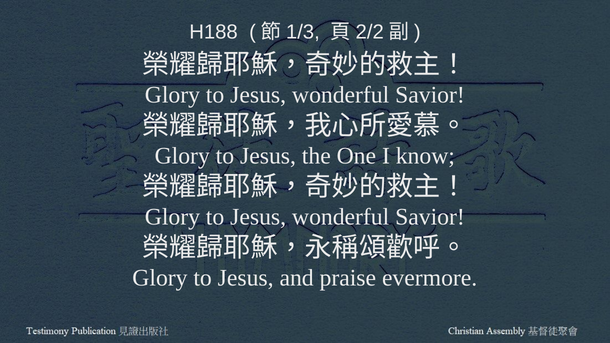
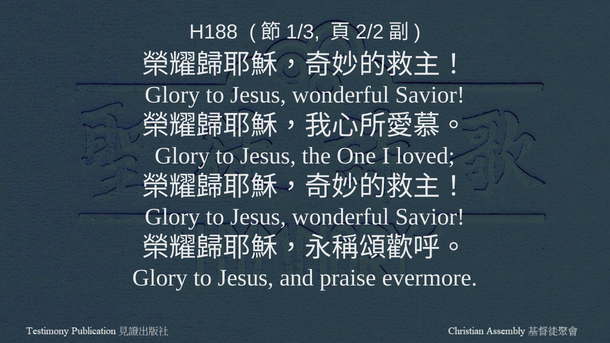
know: know -> loved
